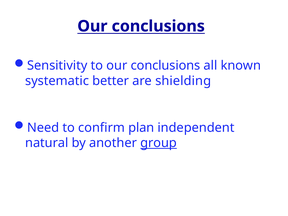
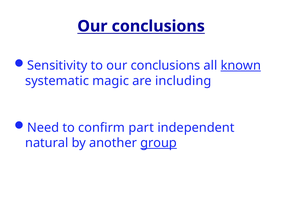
known underline: none -> present
better: better -> magic
shielding: shielding -> including
plan: plan -> part
